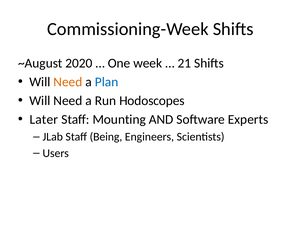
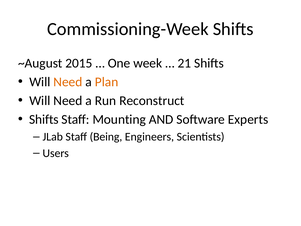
2020: 2020 -> 2015
Plan colour: blue -> orange
Hodoscopes: Hodoscopes -> Reconstruct
Later at (44, 119): Later -> Shifts
